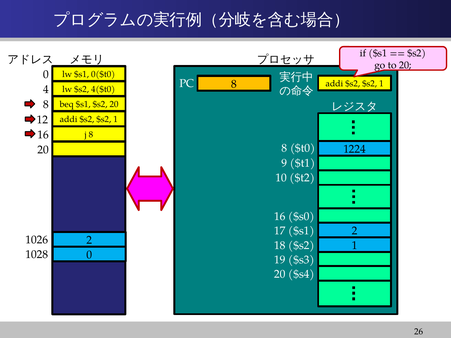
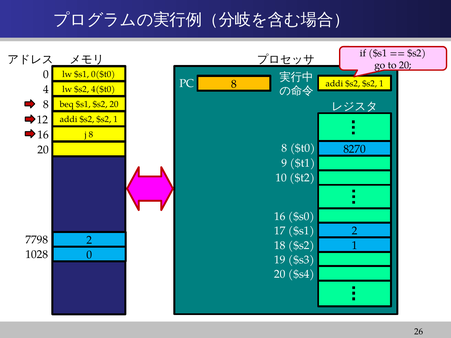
1224: 1224 -> 8270
1026: 1026 -> 7798
